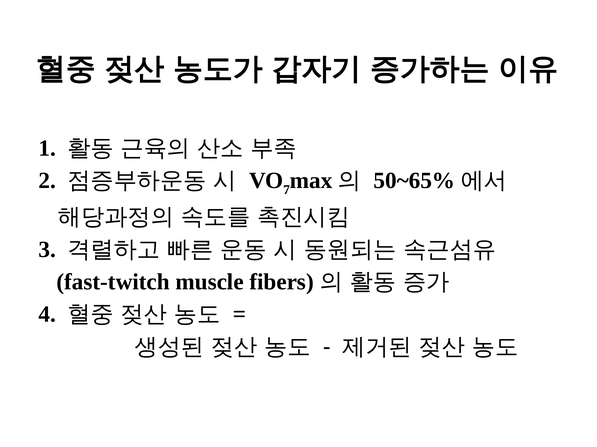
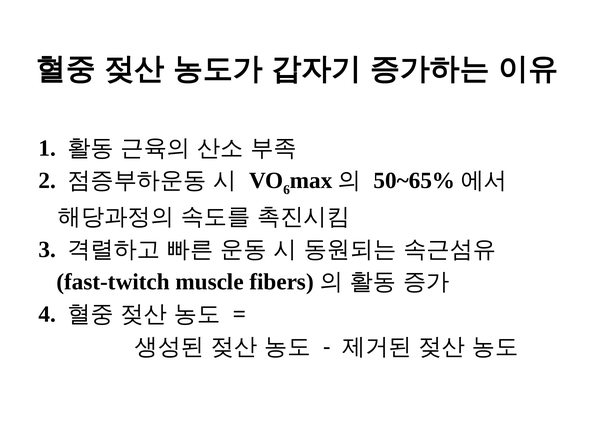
7: 7 -> 6
